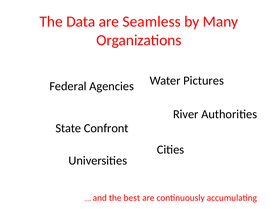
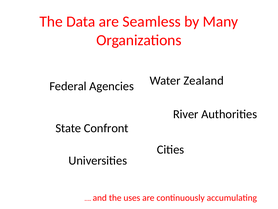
Pictures: Pictures -> Zealand
best: best -> uses
